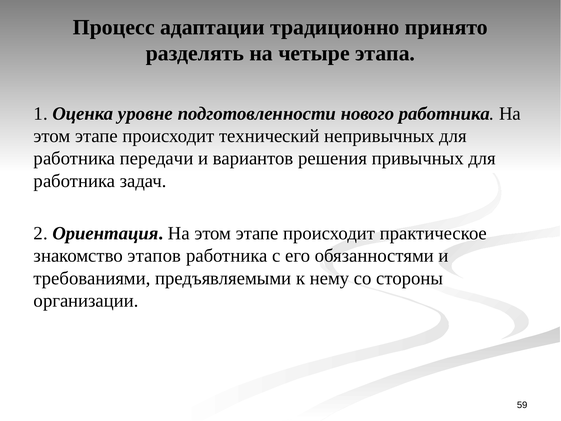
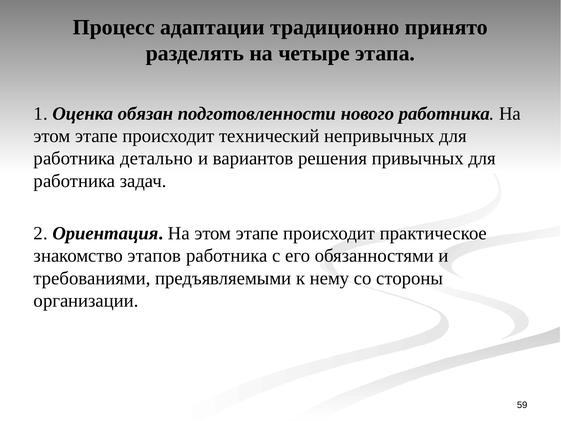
уровне: уровне -> обязан
передачи: передачи -> детально
